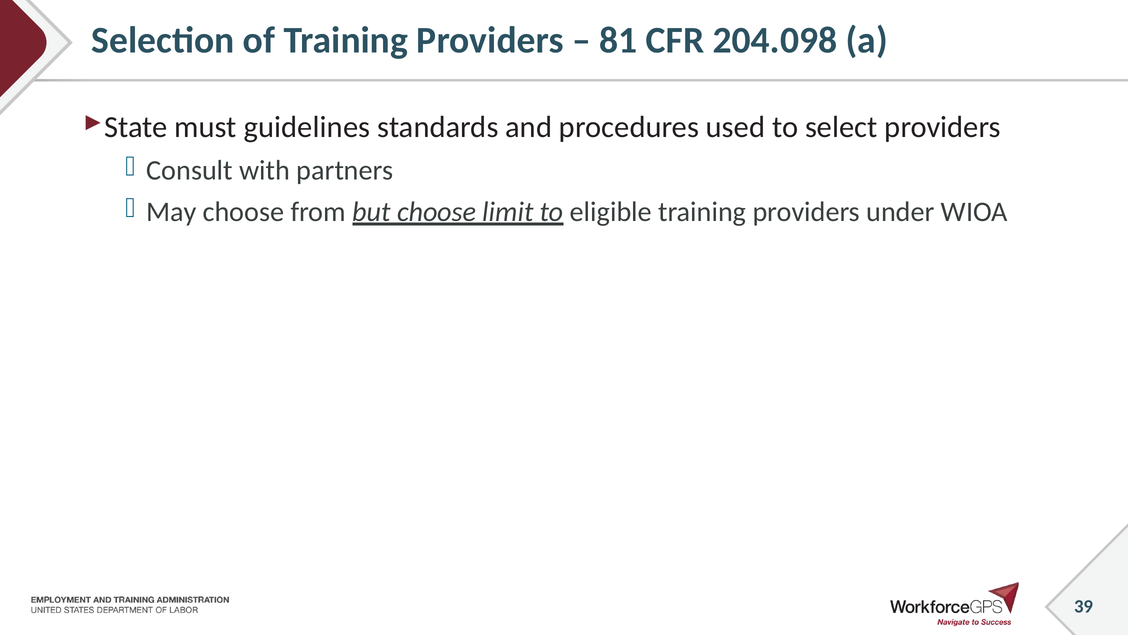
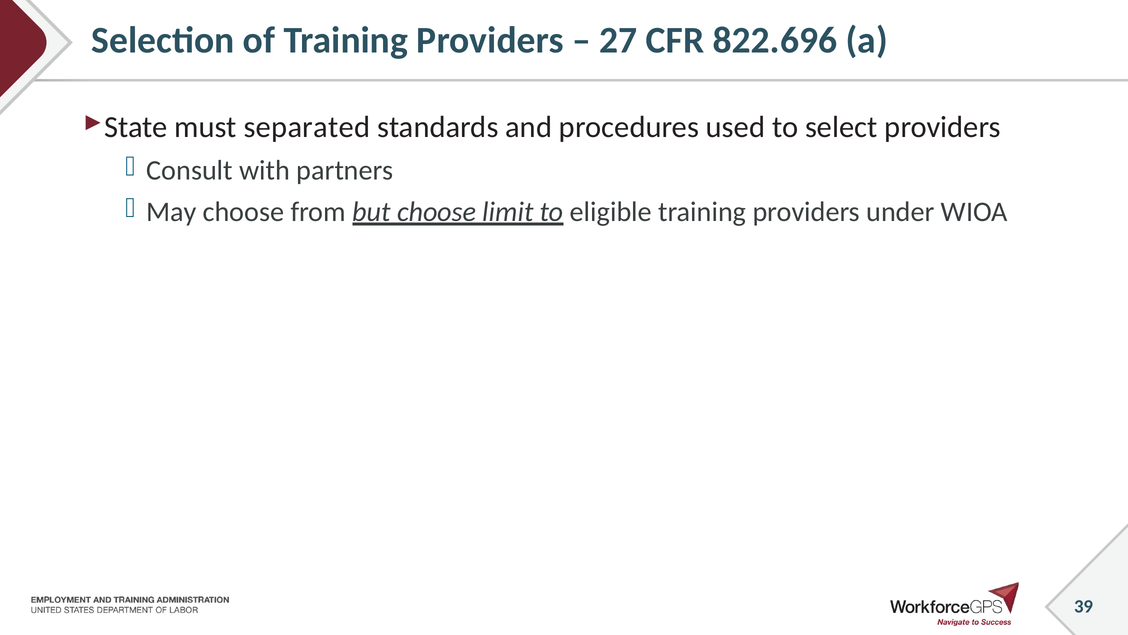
81: 81 -> 27
204.098: 204.098 -> 822.696
guidelines: guidelines -> separated
